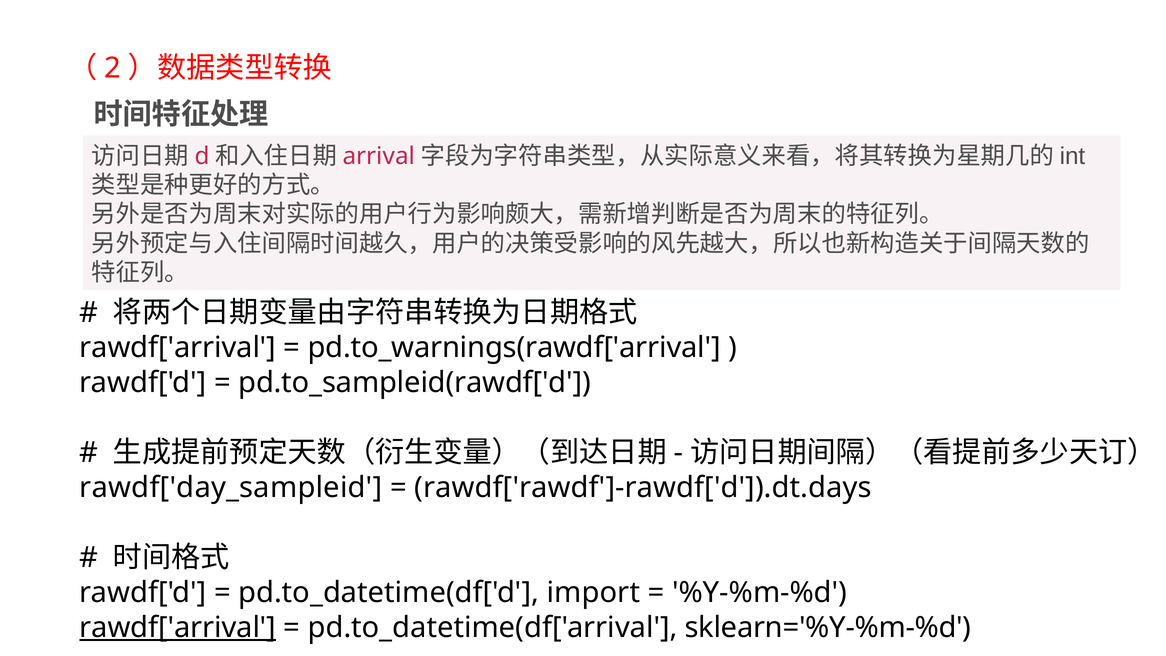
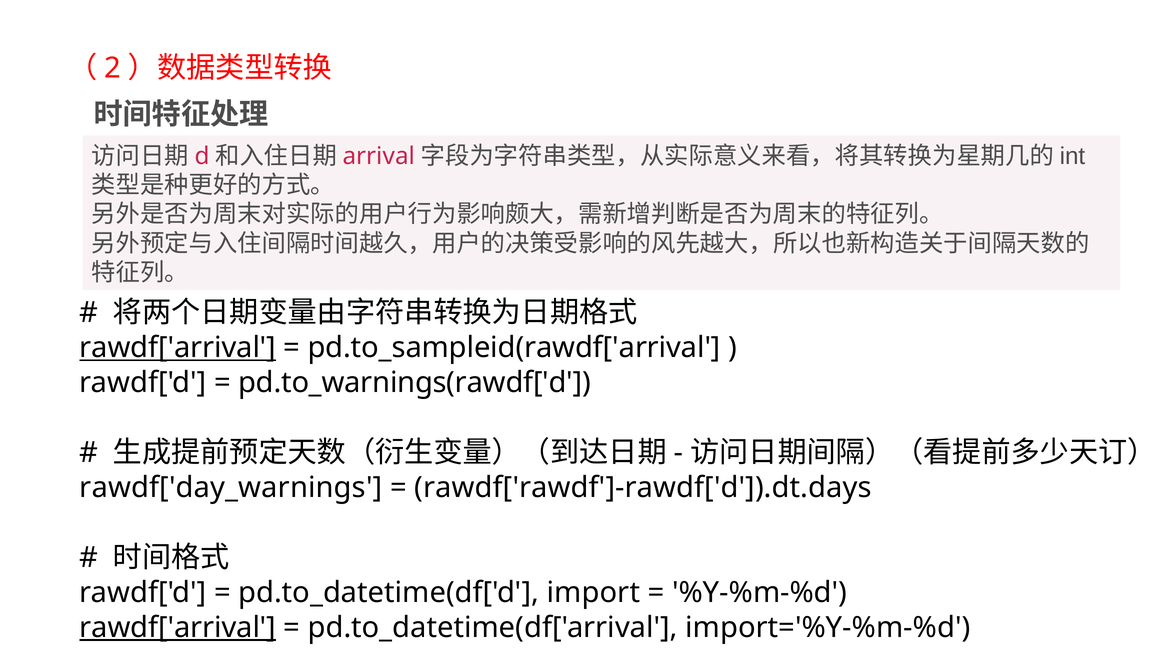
rawdf['arrival at (178, 348) underline: none -> present
pd.to_warnings(rawdf['arrival: pd.to_warnings(rawdf['arrival -> pd.to_sampleid(rawdf['arrival
pd.to_sampleid(rawdf['d: pd.to_sampleid(rawdf['d -> pd.to_warnings(rawdf['d
rawdf['day_sampleid: rawdf['day_sampleid -> rawdf['day_warnings
sklearn='%Y-%m-%d: sklearn='%Y-%m-%d -> import='%Y-%m-%d
